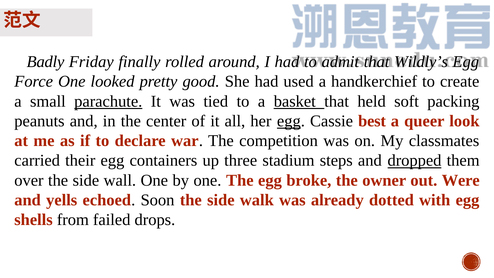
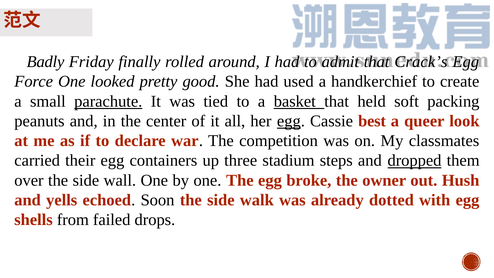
Wildly’s: Wildly’s -> Crack’s
Were: Were -> Hush
